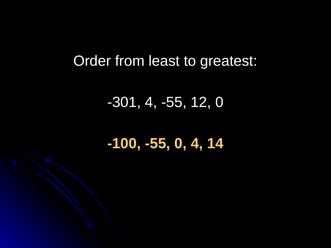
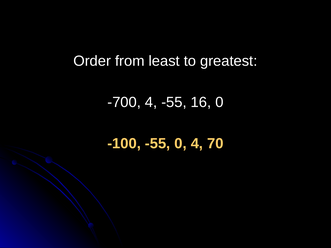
-301: -301 -> -700
12: 12 -> 16
14: 14 -> 70
